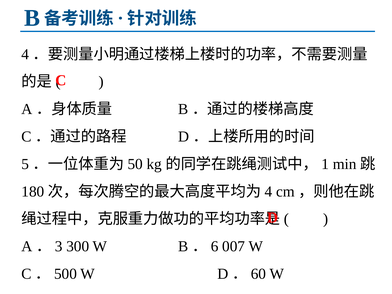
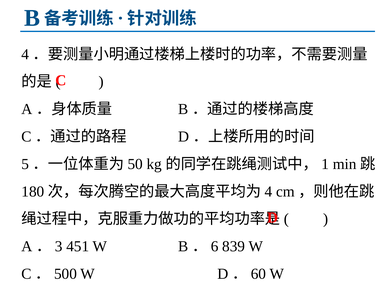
300: 300 -> 451
007: 007 -> 839
